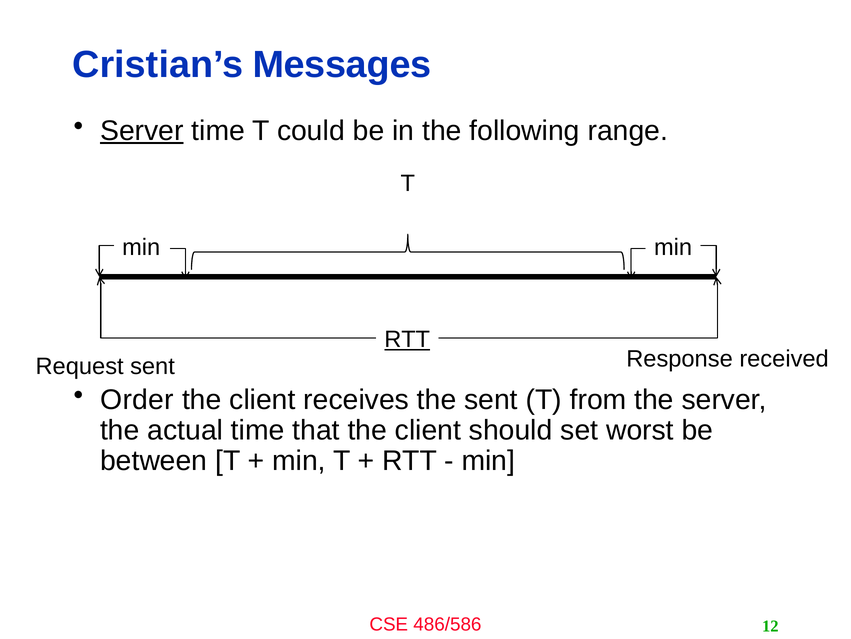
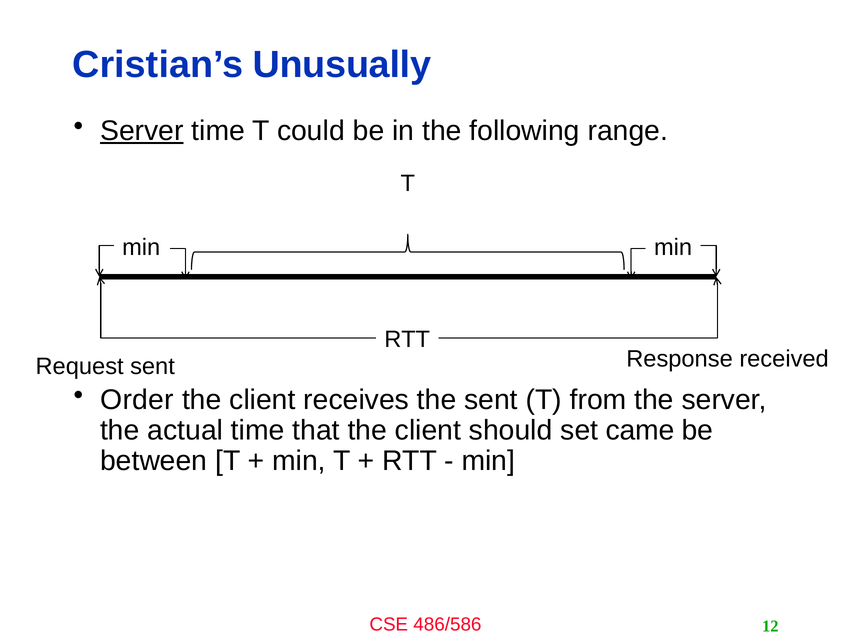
Messages: Messages -> Unusually
RTT at (407, 339) underline: present -> none
worst: worst -> came
